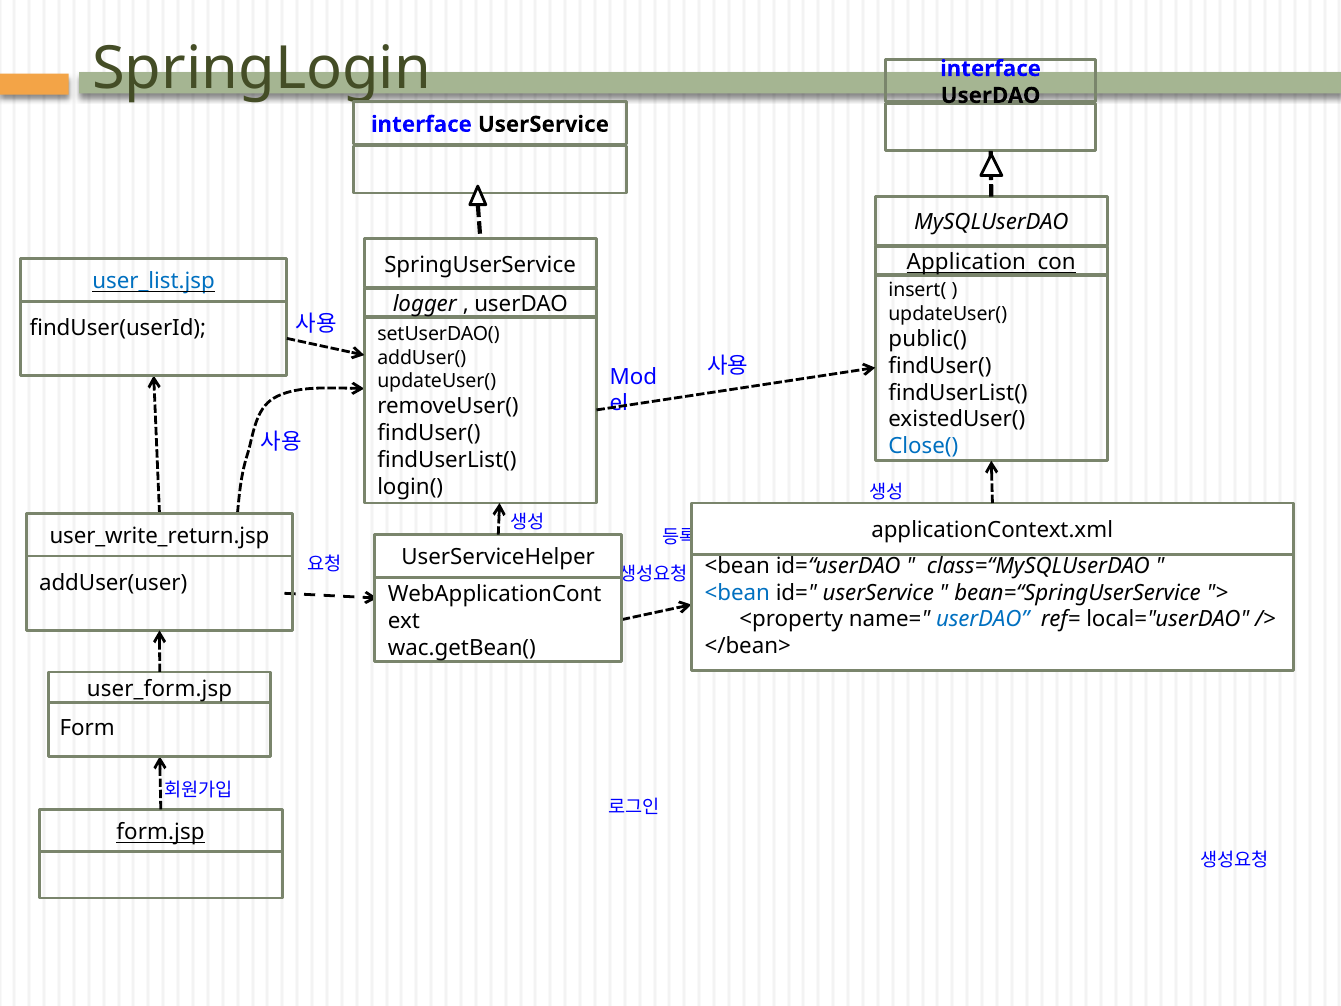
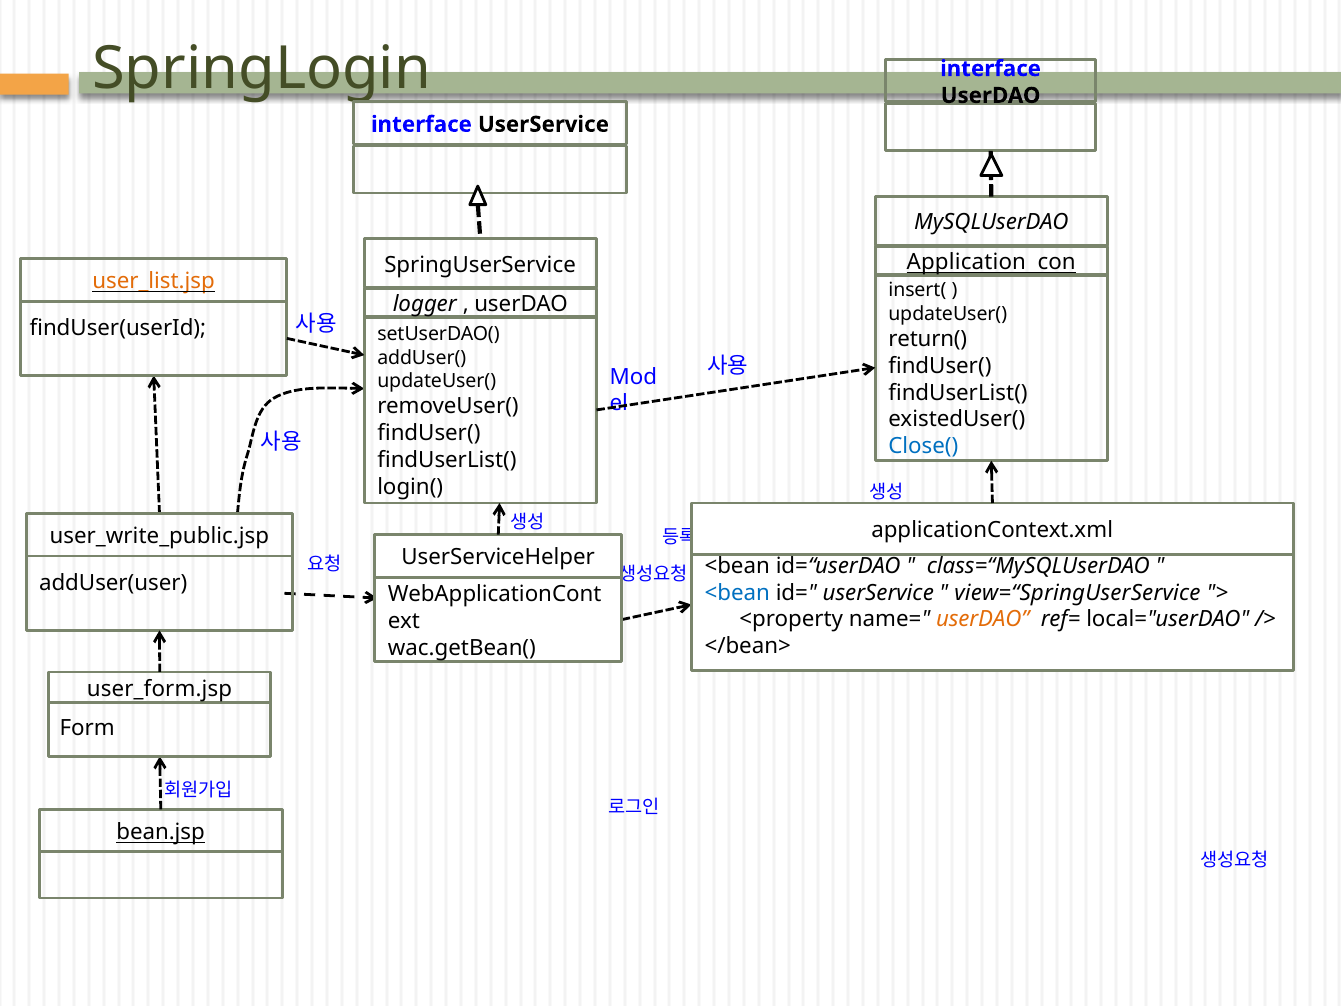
user_list.jsp colour: blue -> orange
public(: public( -> return(
user_write_return.jsp: user_write_return.jsp -> user_write_public.jsp
bean=“SpringUserService: bean=“SpringUserService -> view=“SpringUserService
userDAO at (983, 619) colour: blue -> orange
form.jsp: form.jsp -> bean.jsp
